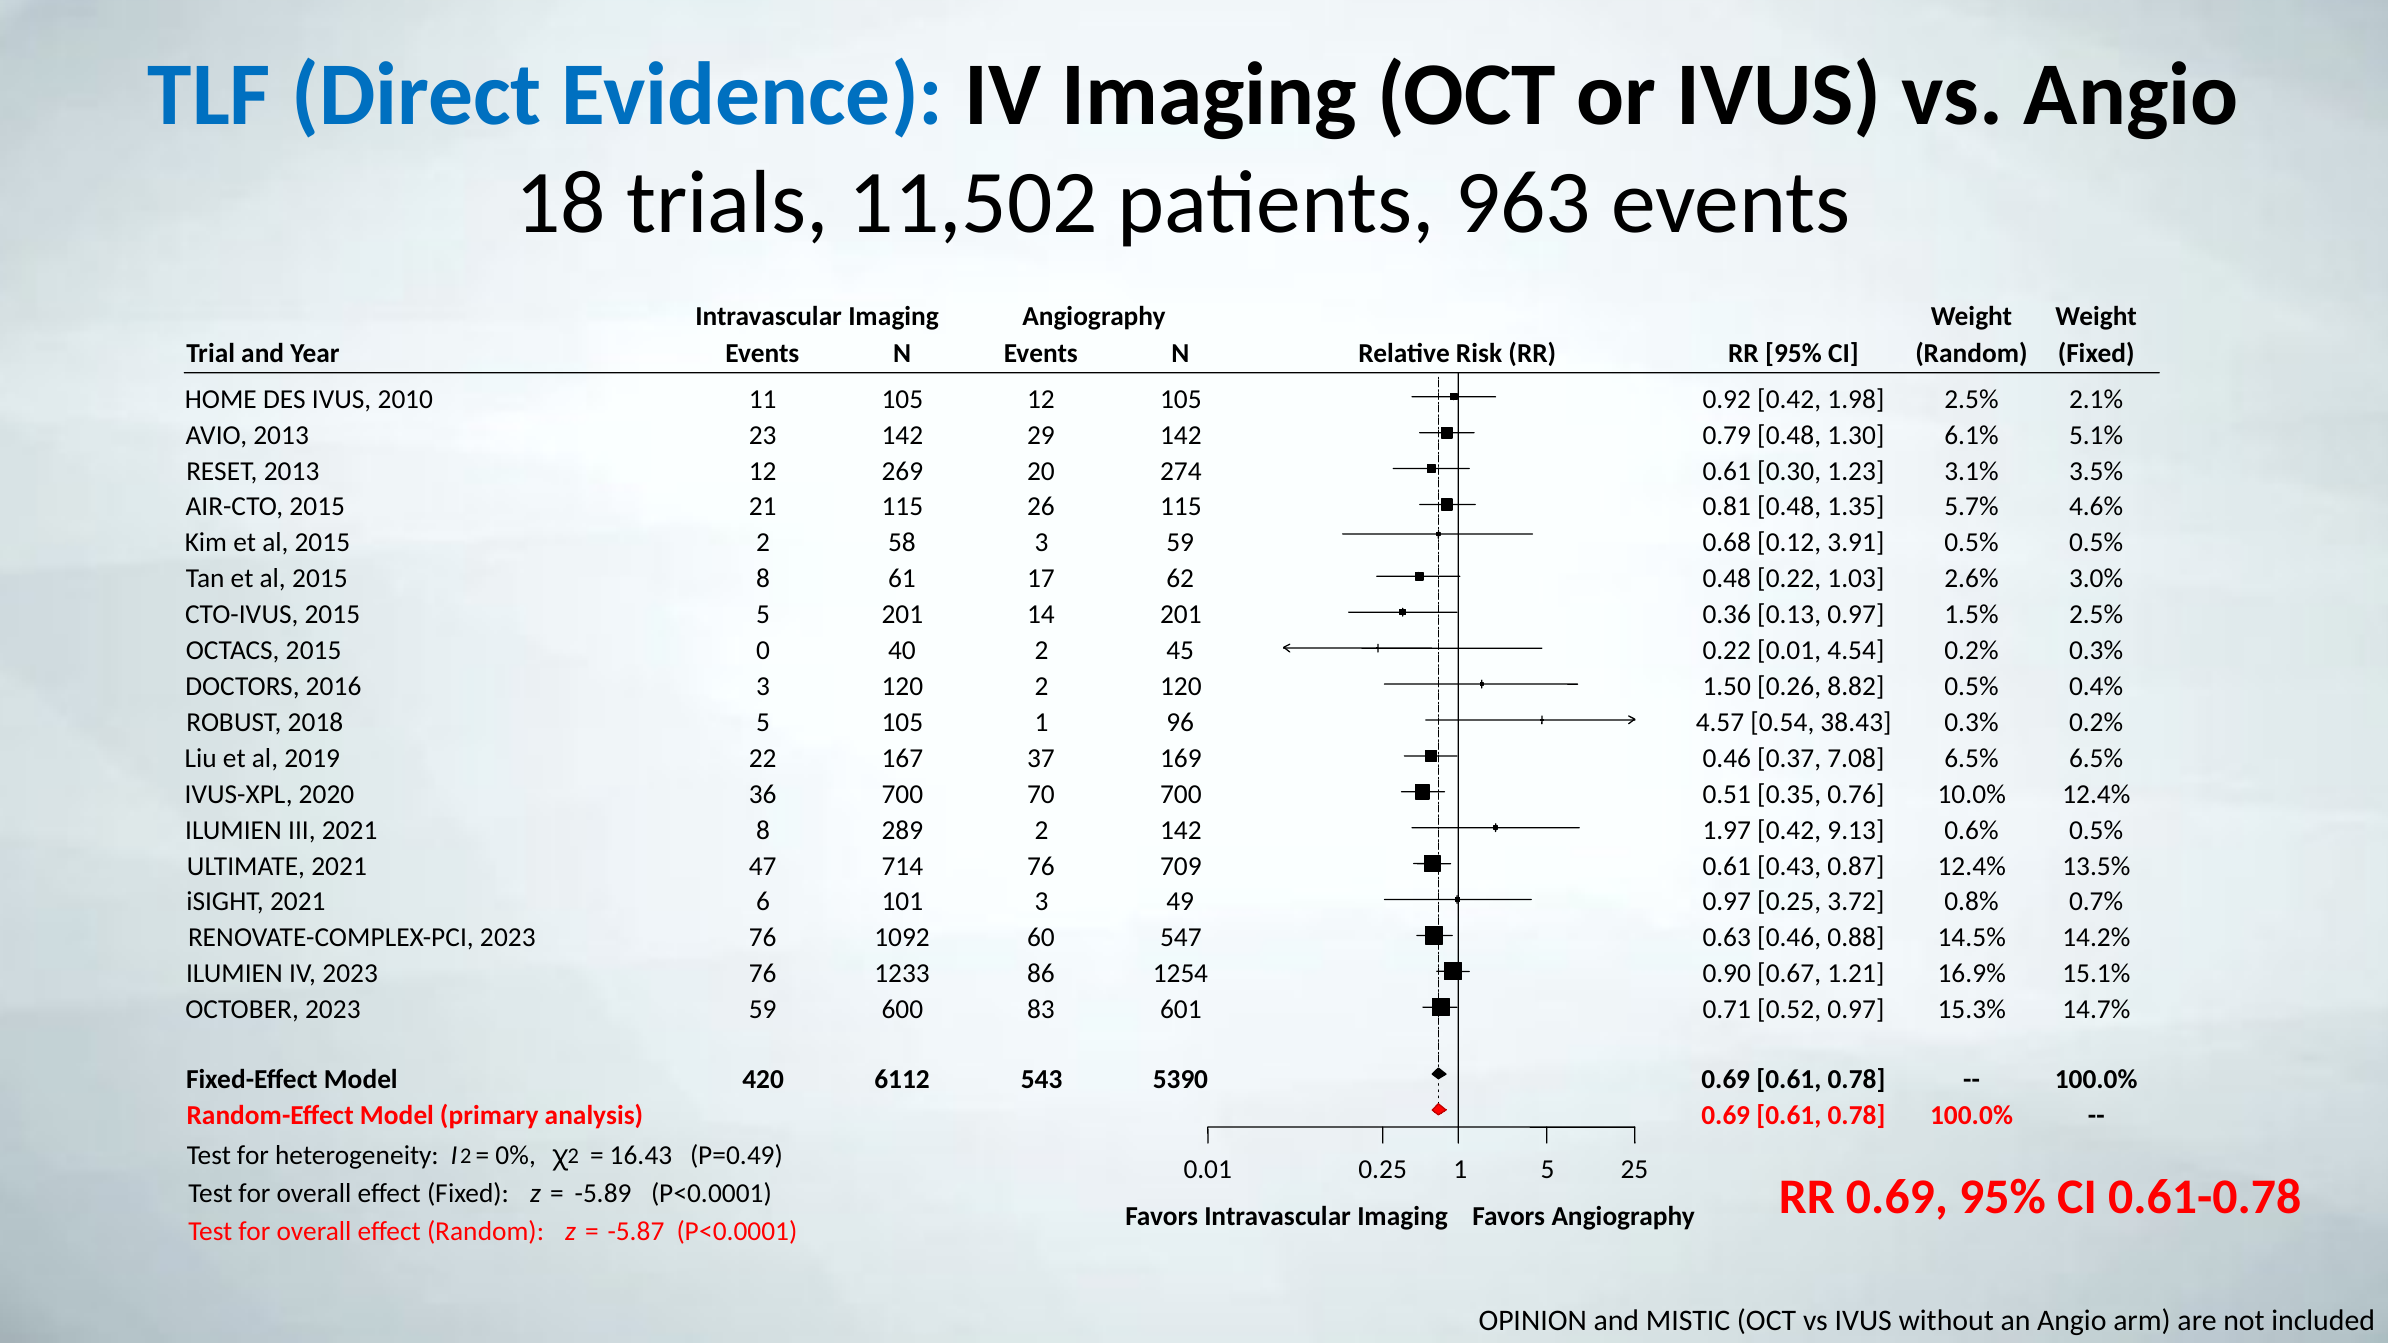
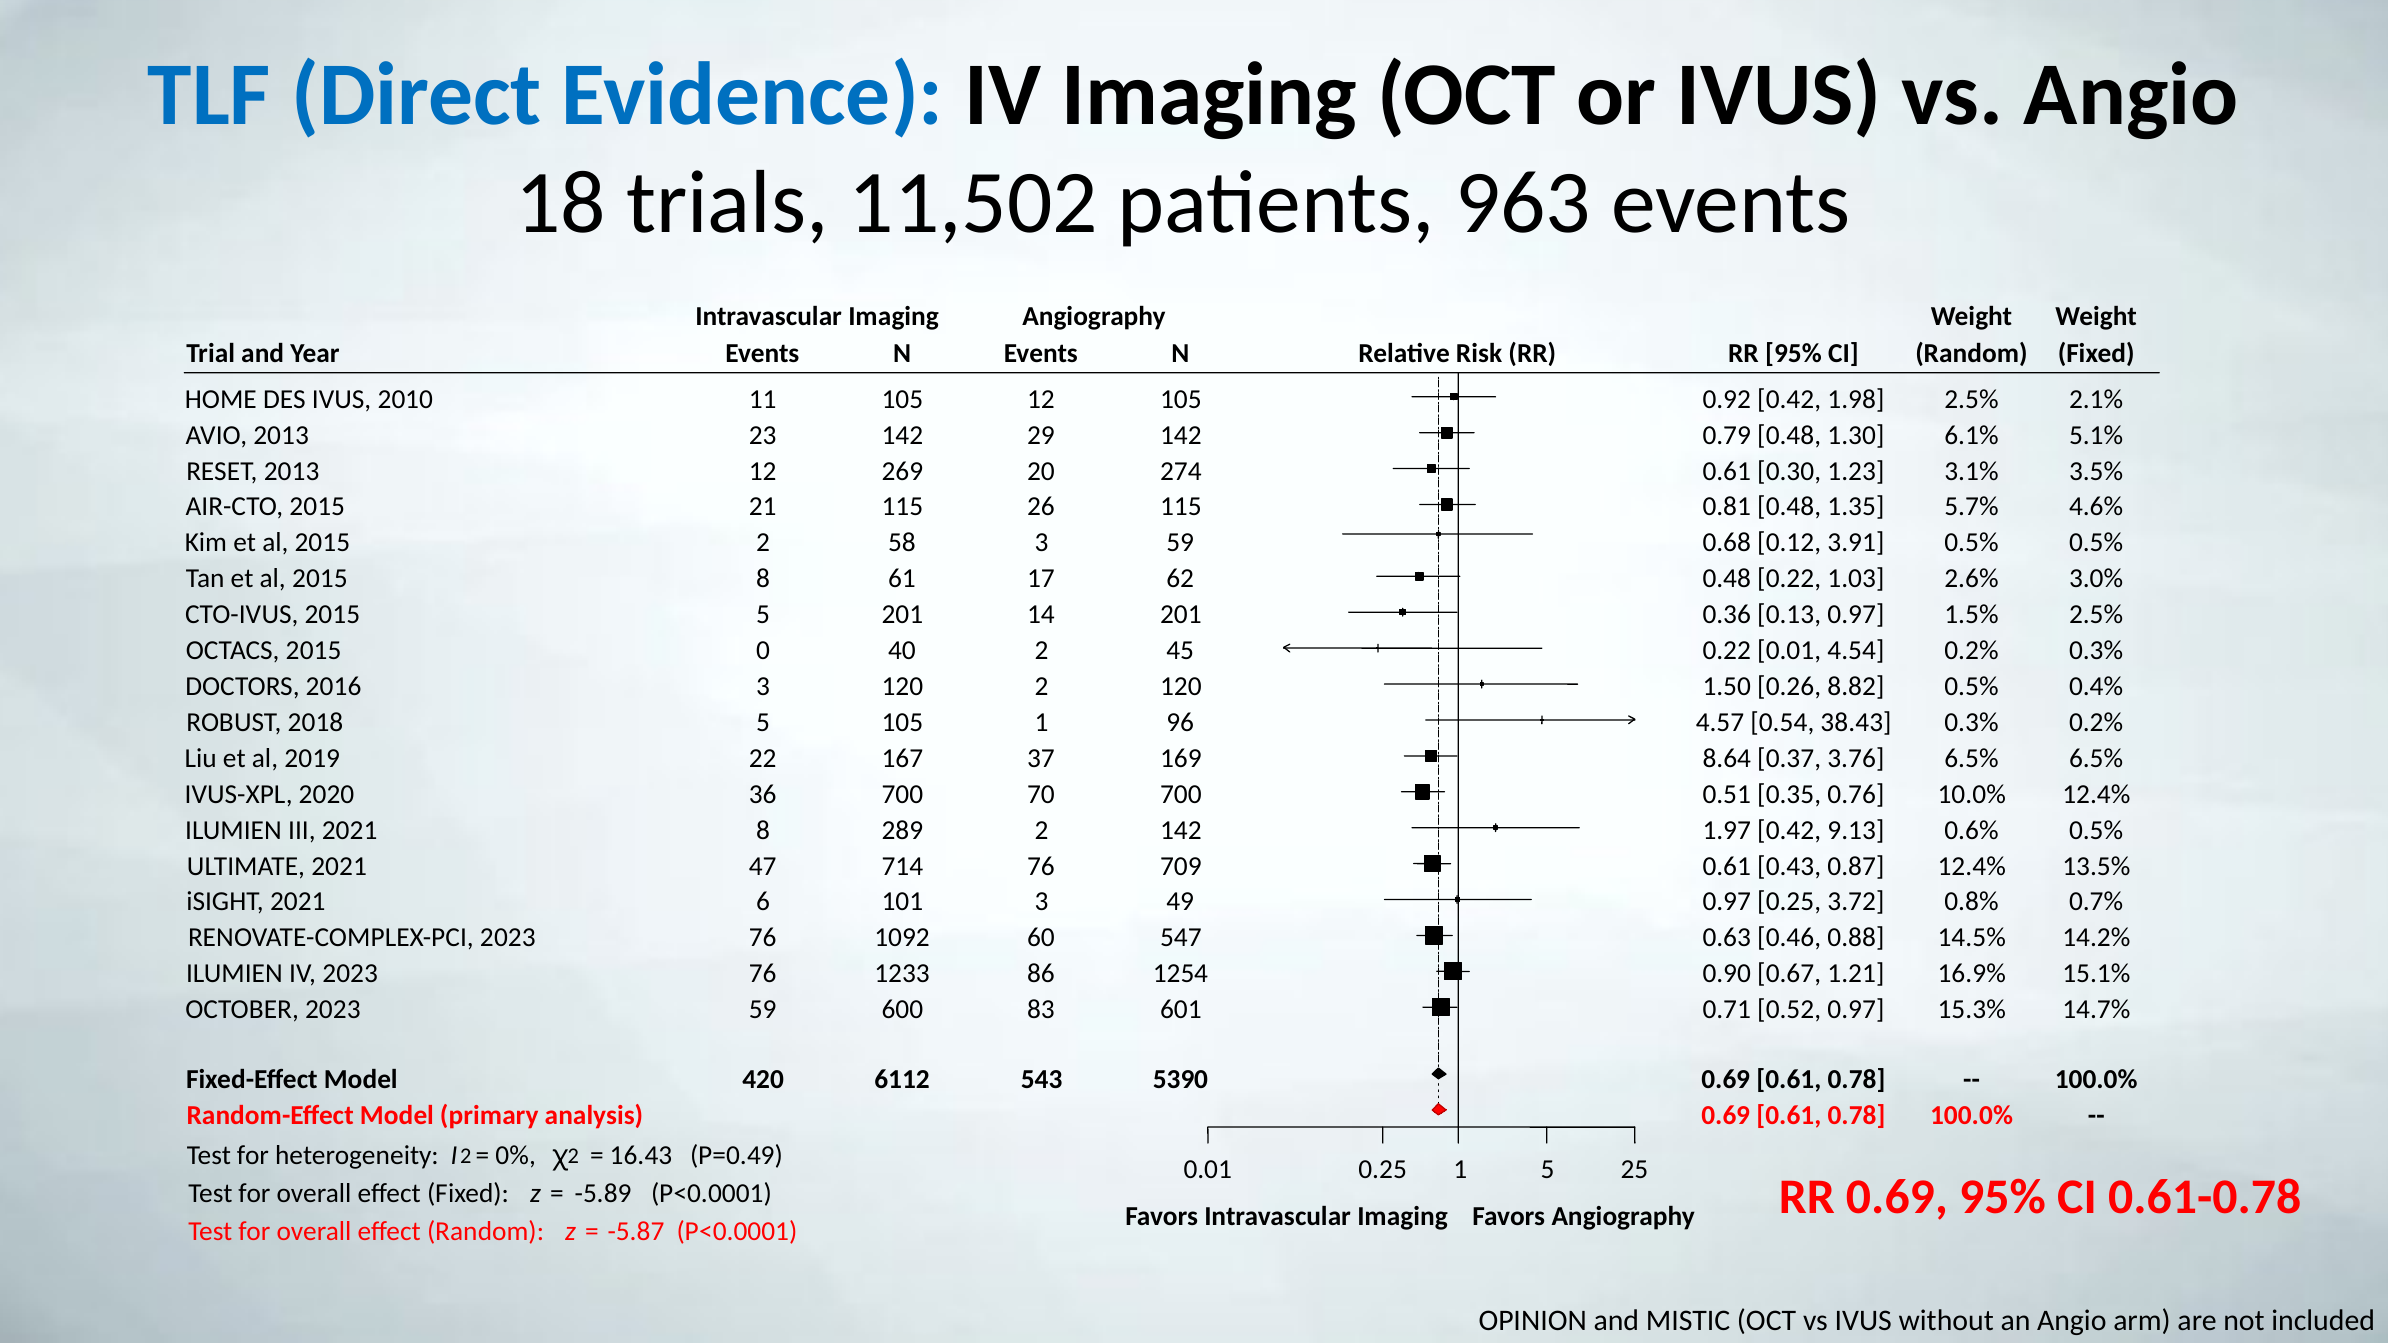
169 0.46: 0.46 -> 8.64
7.08: 7.08 -> 3.76
